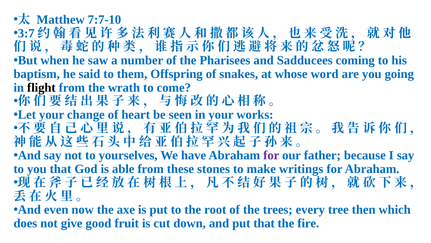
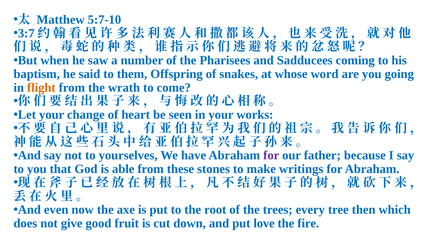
7:7-10: 7:7-10 -> 5:7-10
flight colour: black -> orange
put that: that -> love
